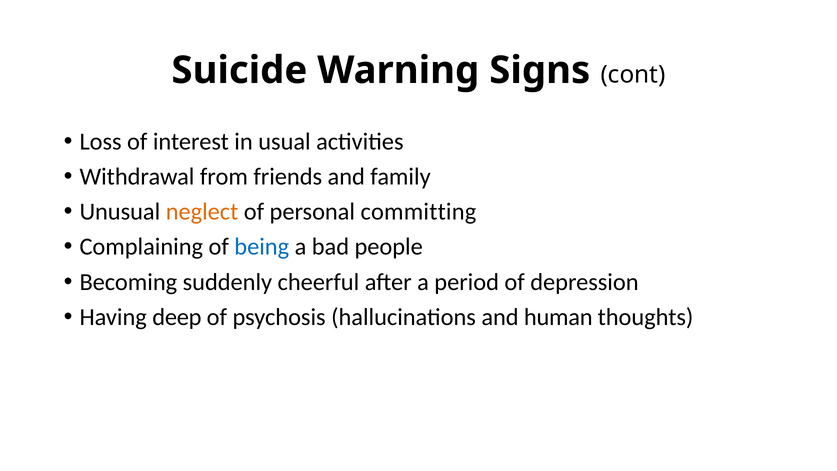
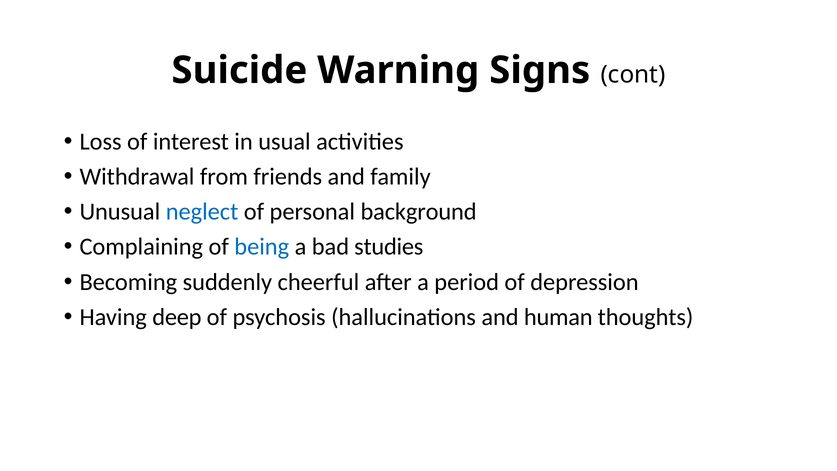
neglect colour: orange -> blue
committing: committing -> background
people: people -> studies
